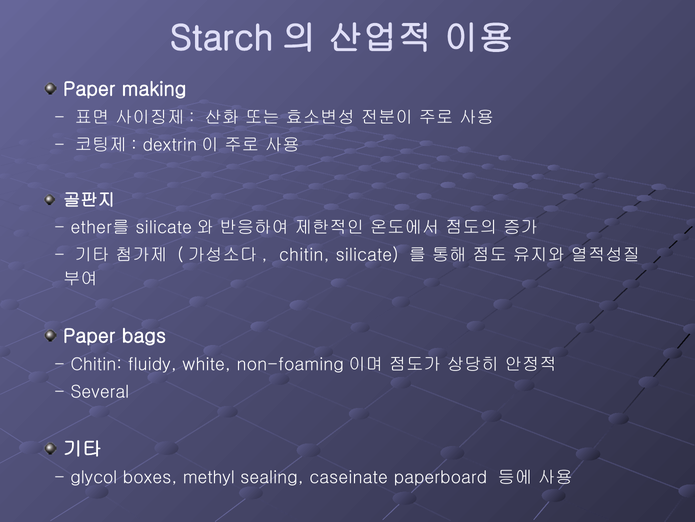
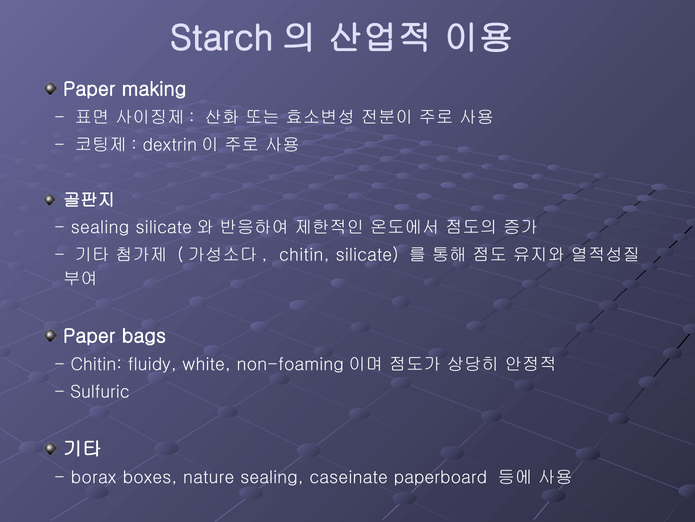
ether를 at (100, 227): ether를 -> sealing
Several: Several -> Sulfuric
glycol: glycol -> borax
methyl: methyl -> nature
